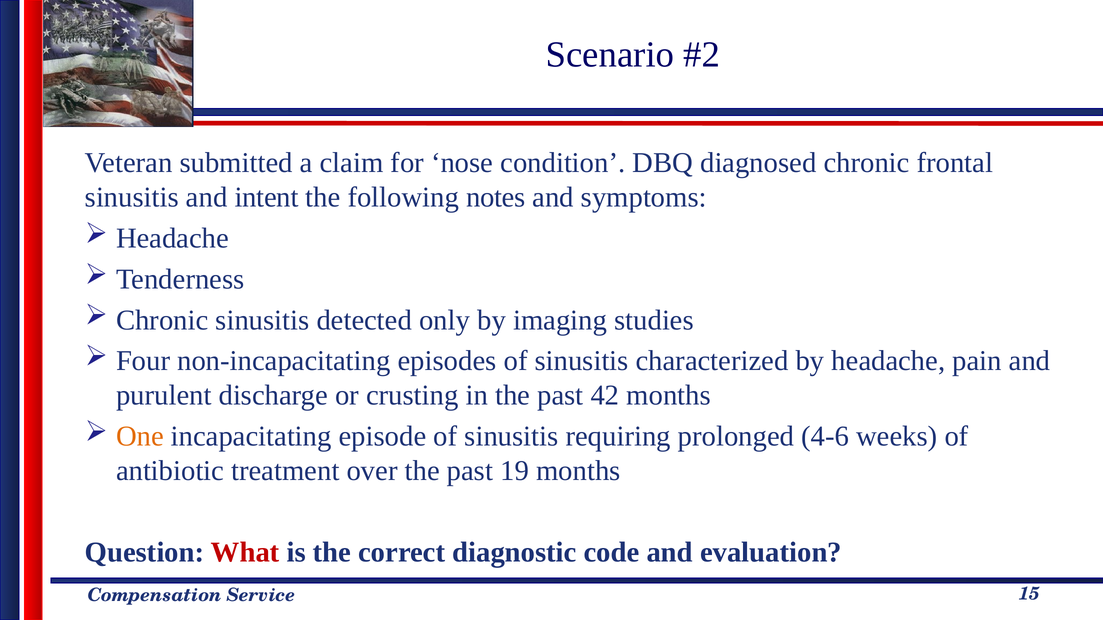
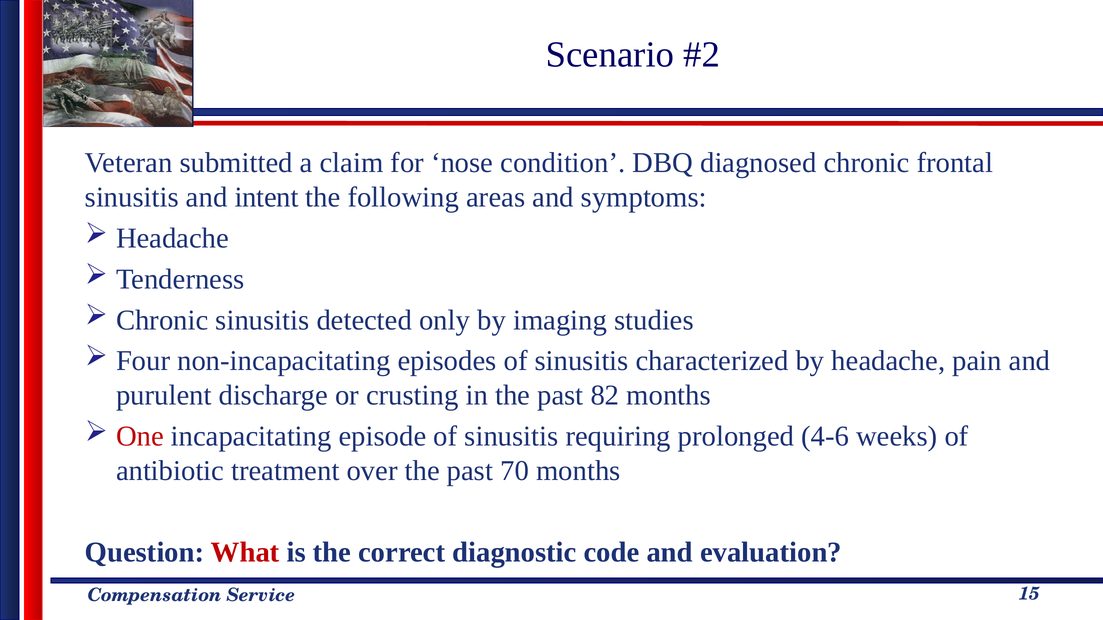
notes: notes -> areas
42: 42 -> 82
One colour: orange -> red
19: 19 -> 70
